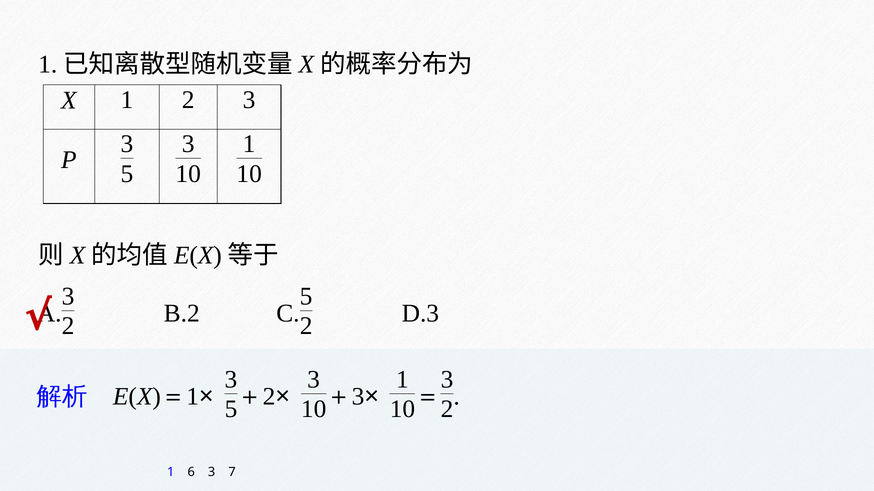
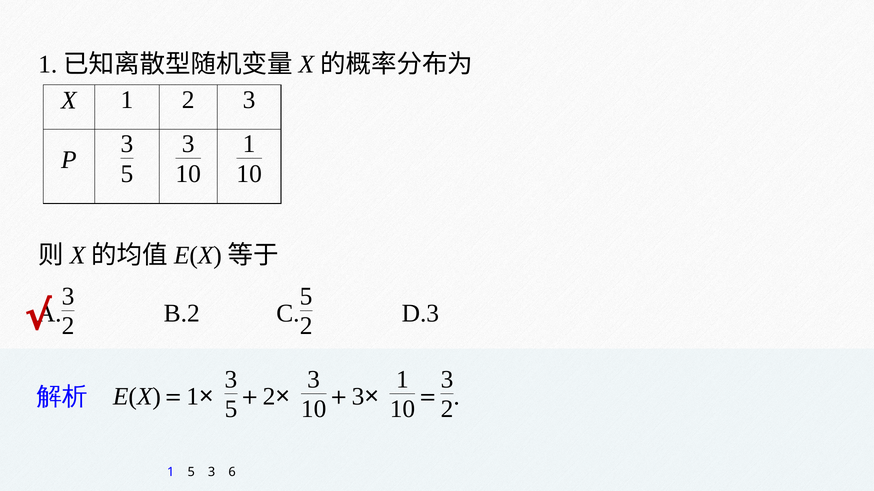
1 6: 6 -> 5
7: 7 -> 6
